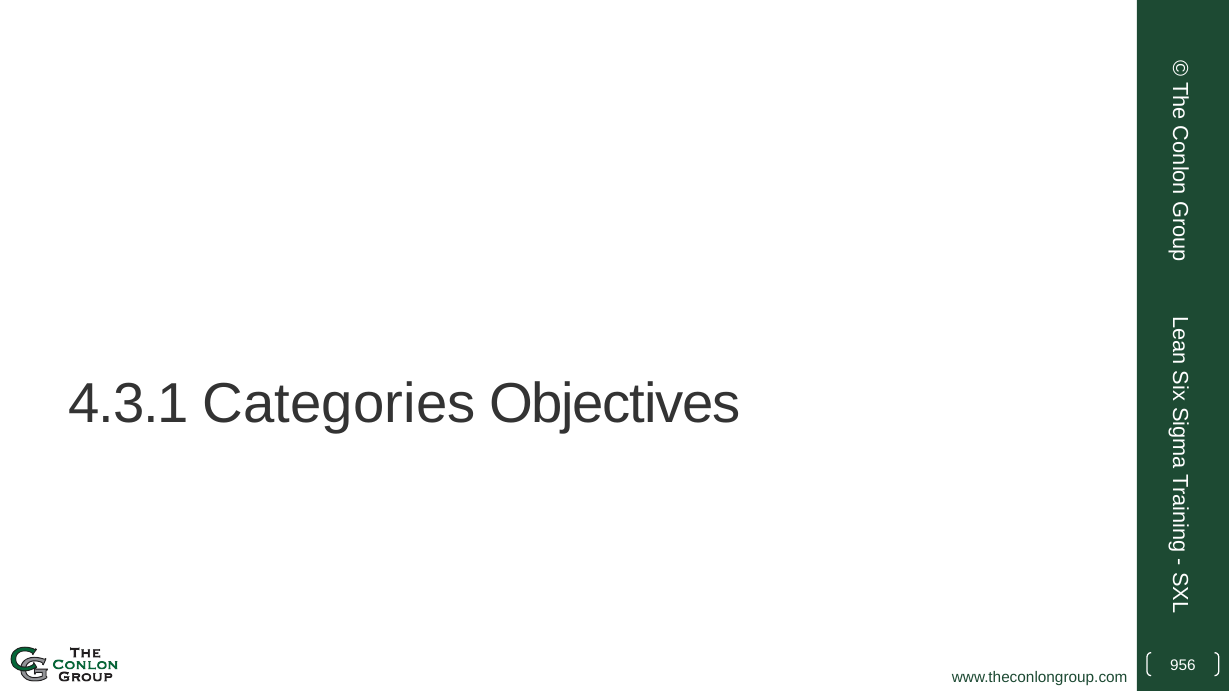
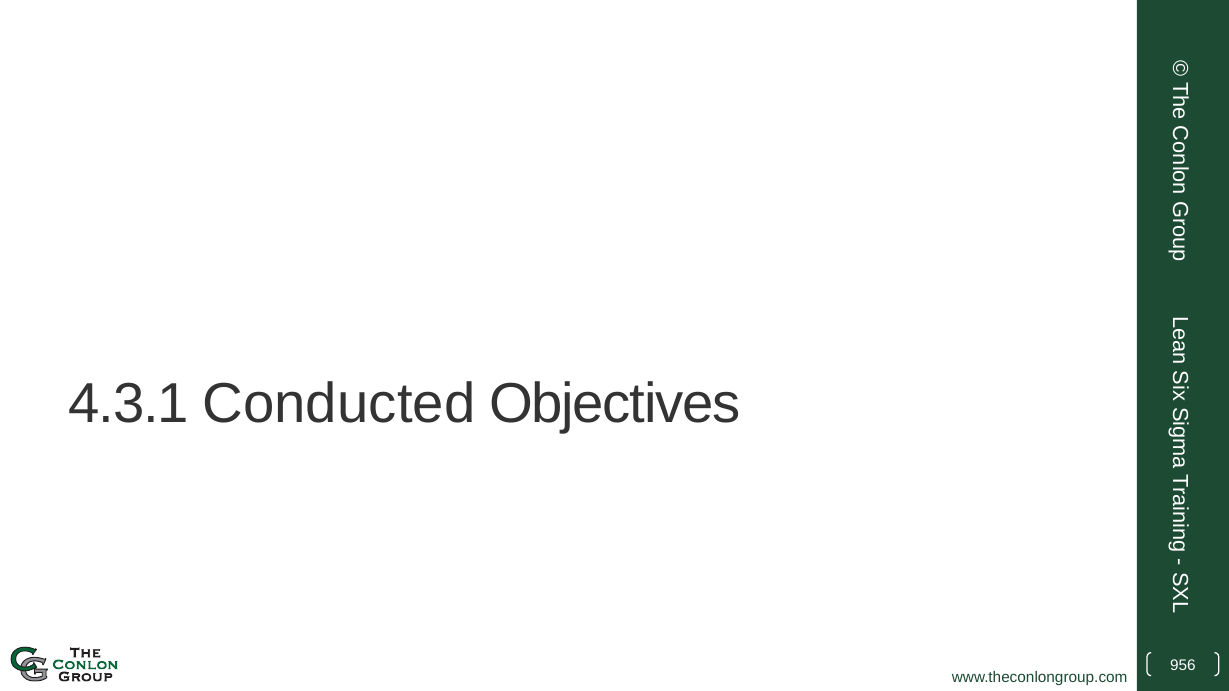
Categories: Categories -> Conducted
